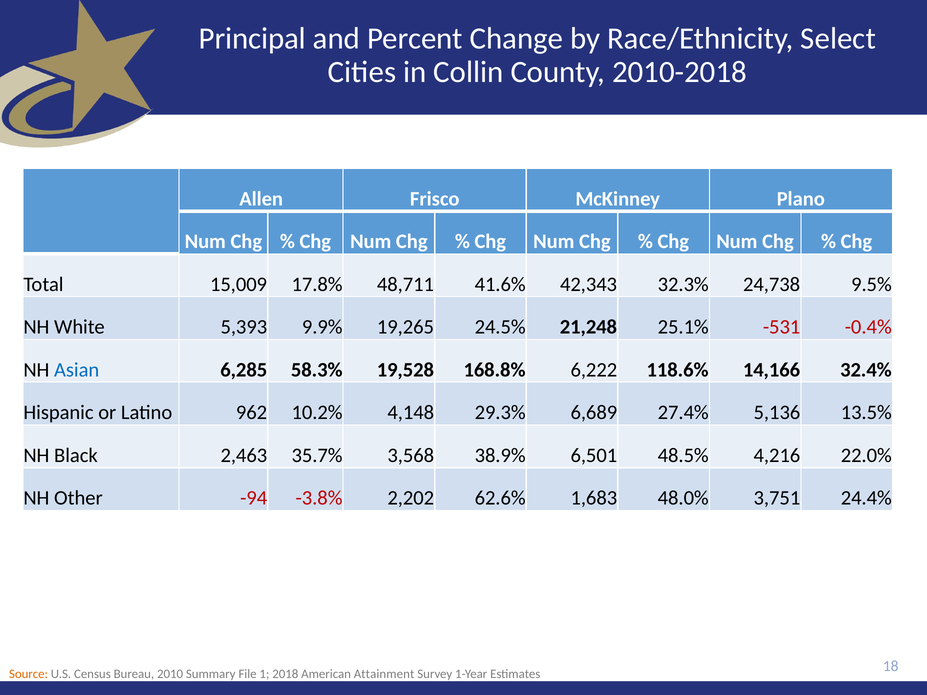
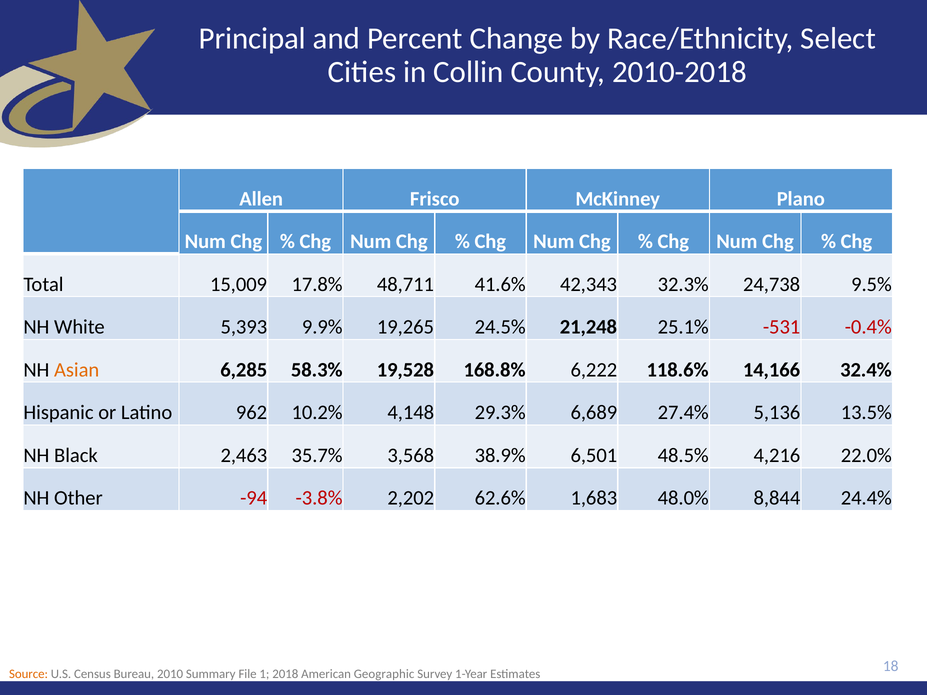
Asian colour: blue -> orange
3,751: 3,751 -> 8,844
Attainment: Attainment -> Geographic
